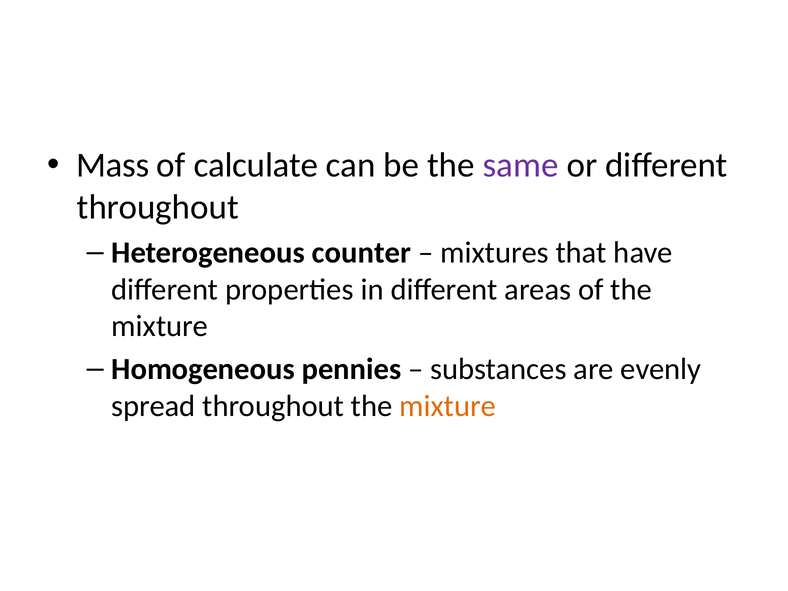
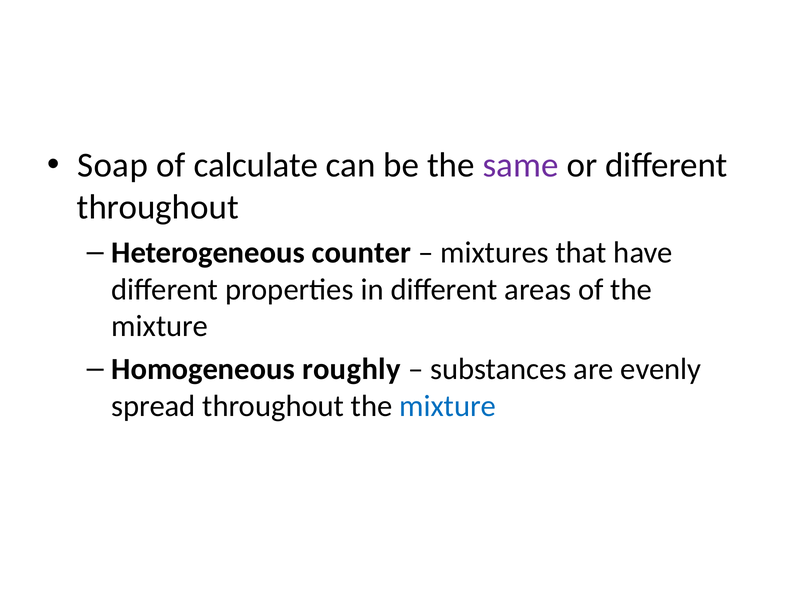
Mass: Mass -> Soap
pennies: pennies -> roughly
mixture at (448, 406) colour: orange -> blue
